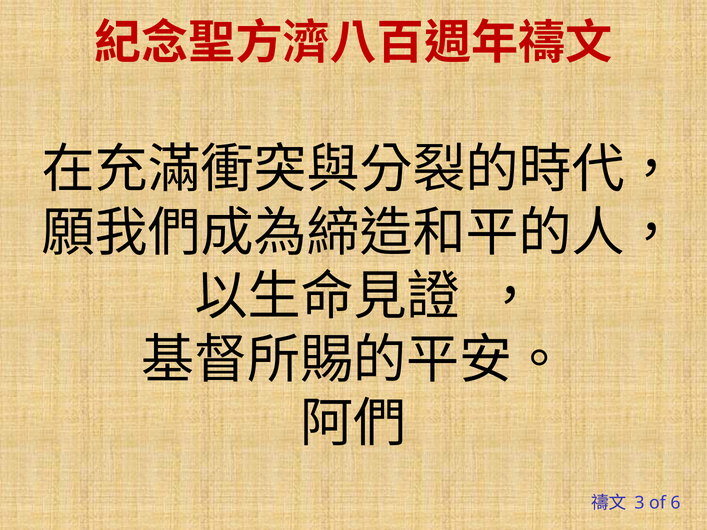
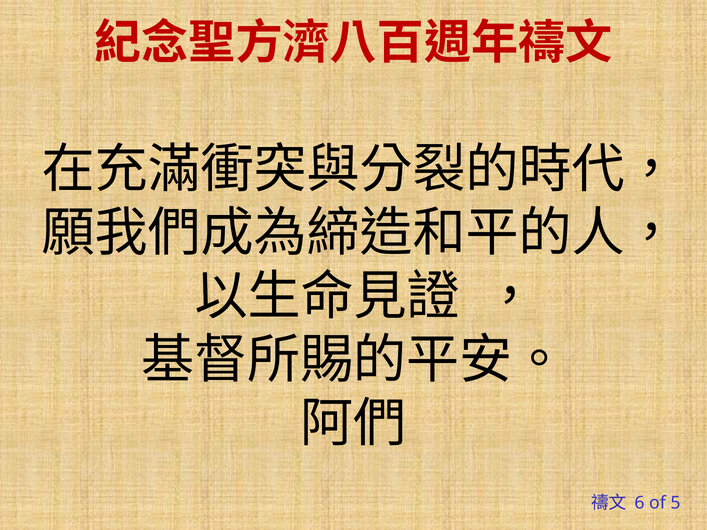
3: 3 -> 6
6: 6 -> 5
